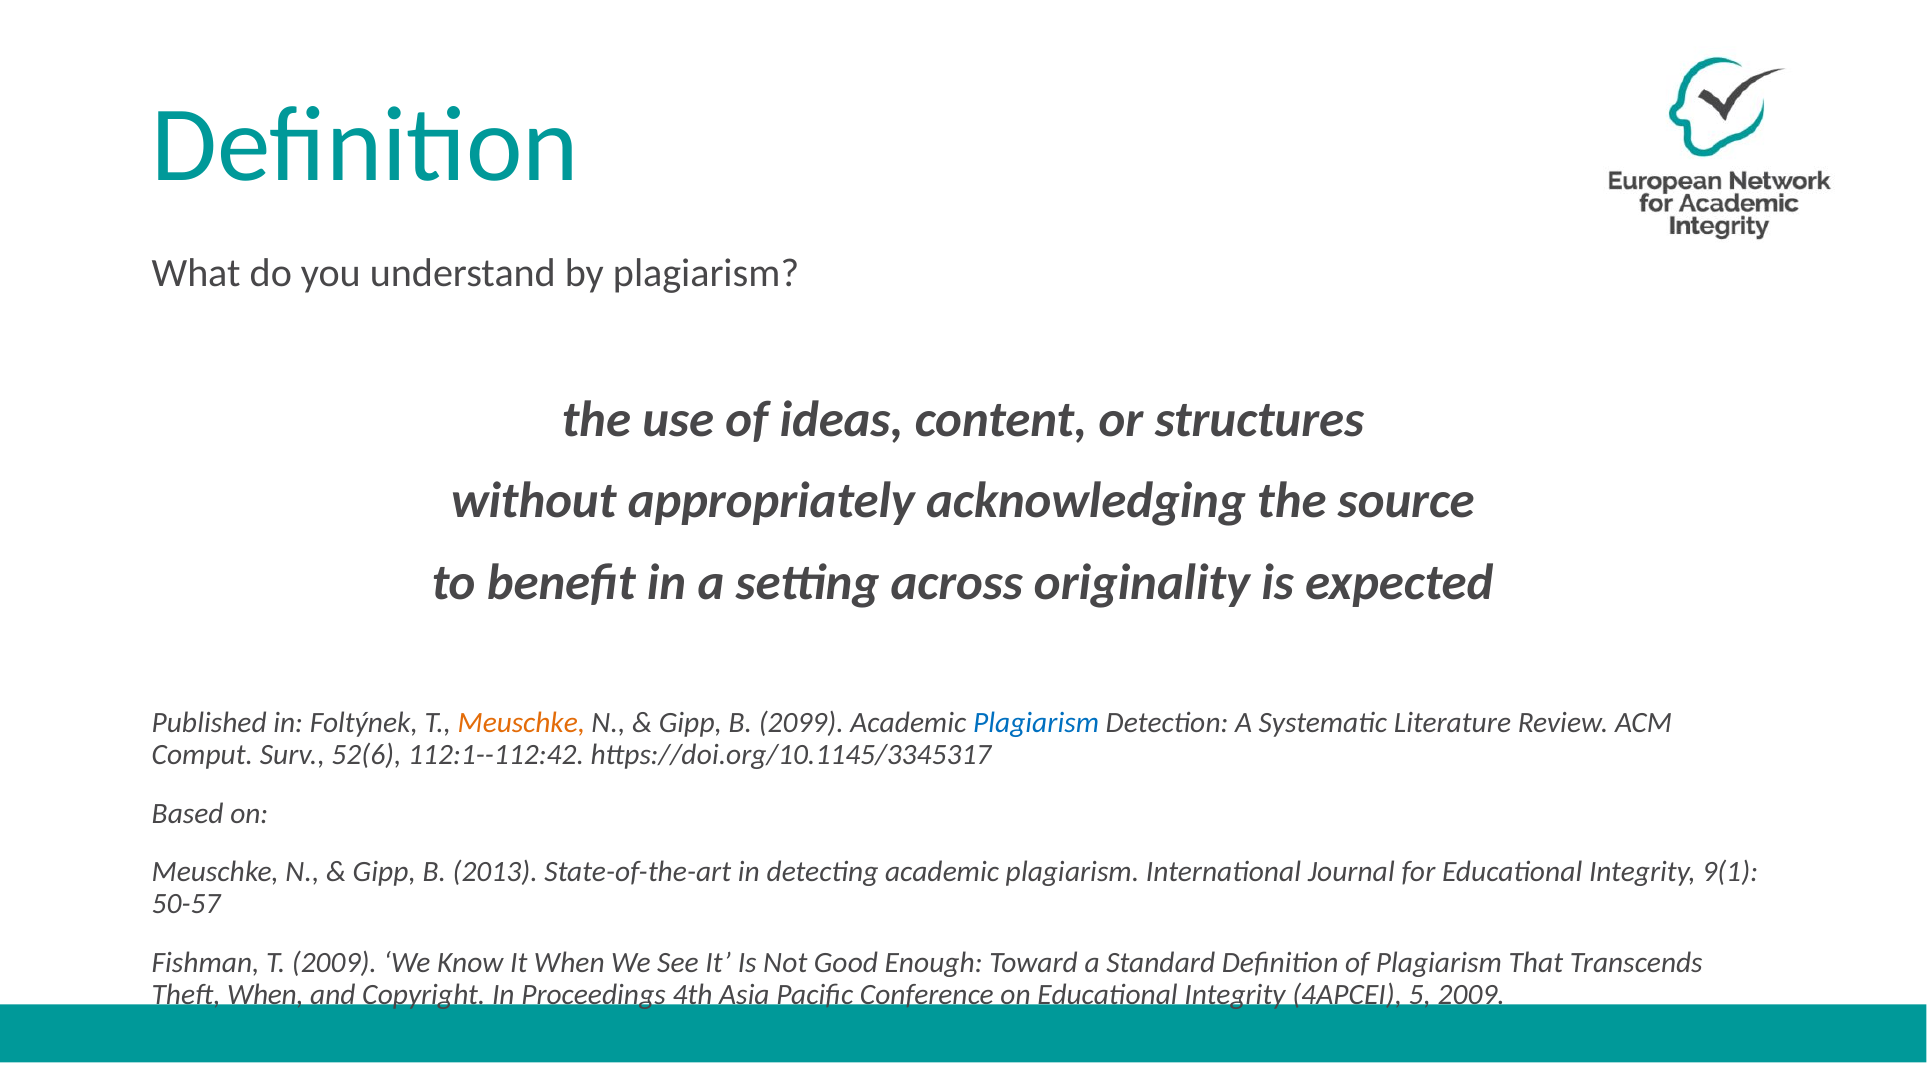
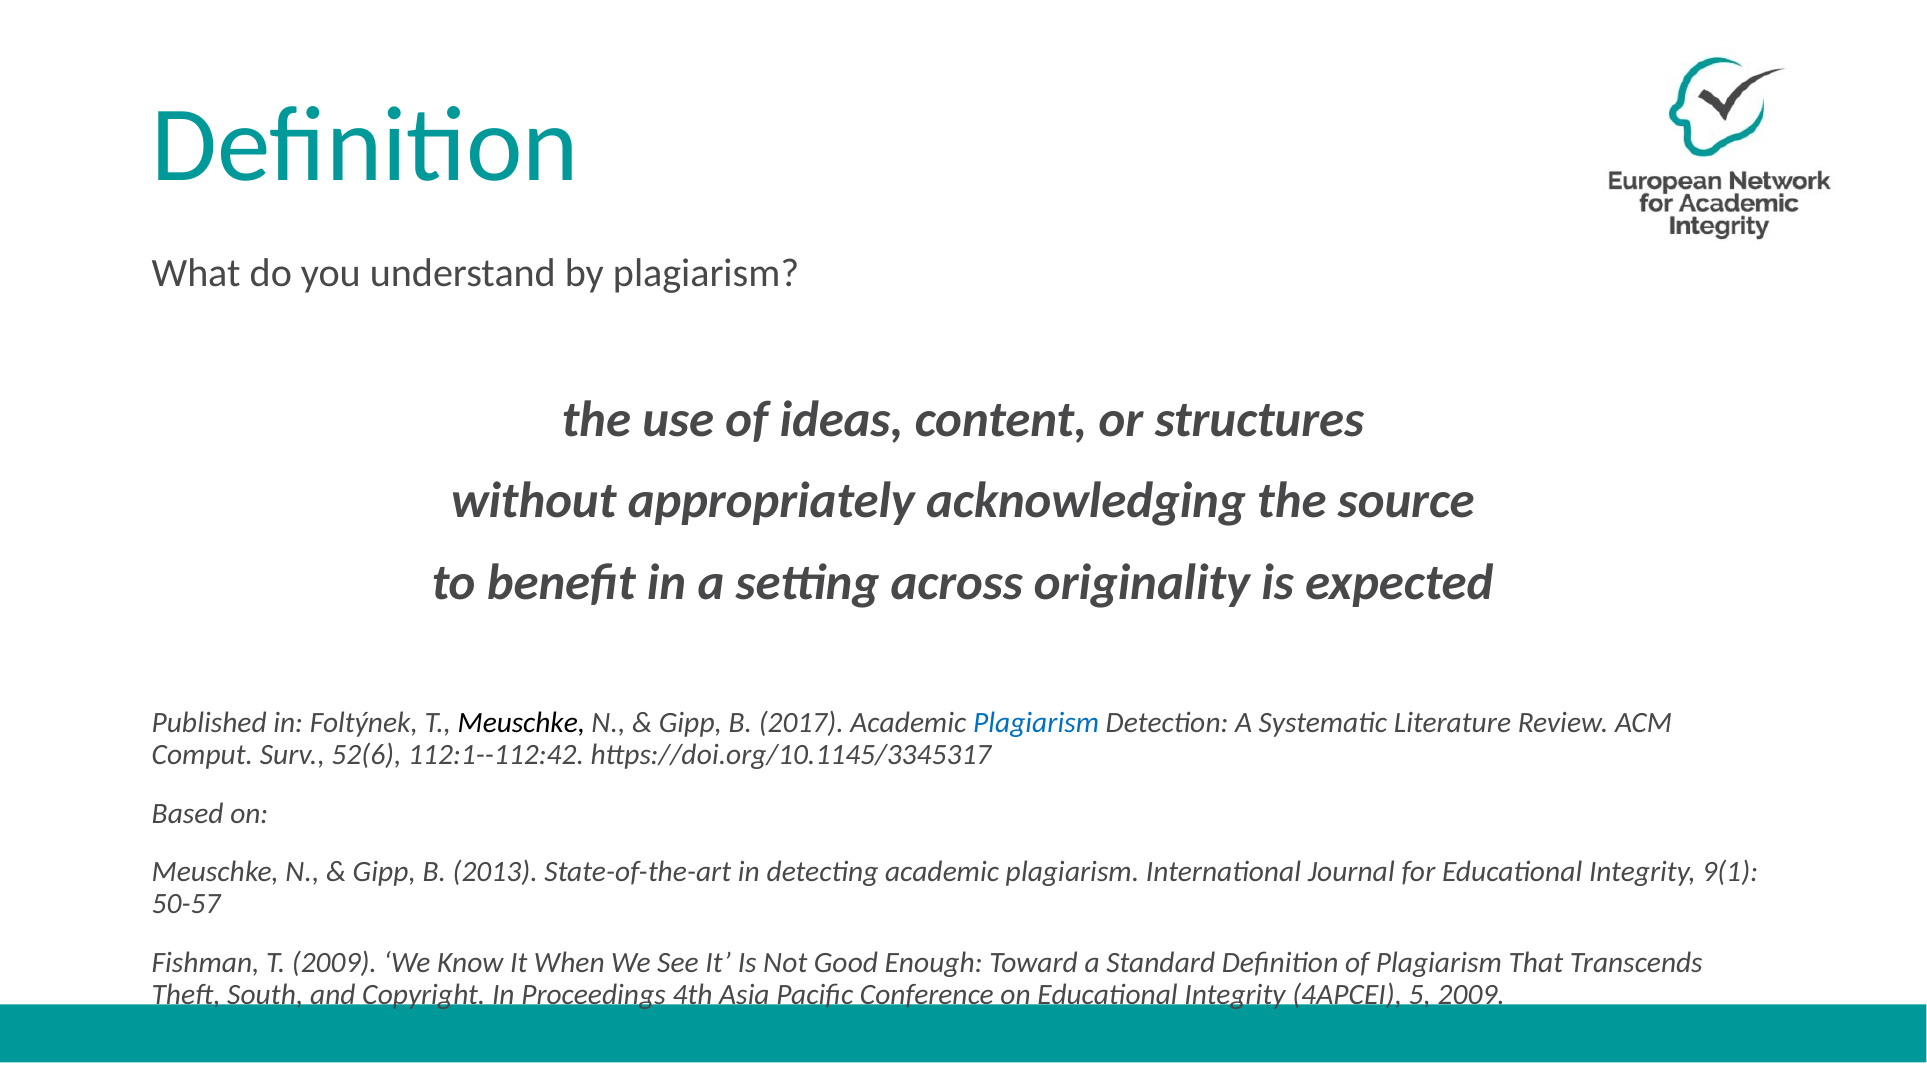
Meuschke at (521, 723) colour: orange -> black
2099: 2099 -> 2017
Theft When: When -> South
